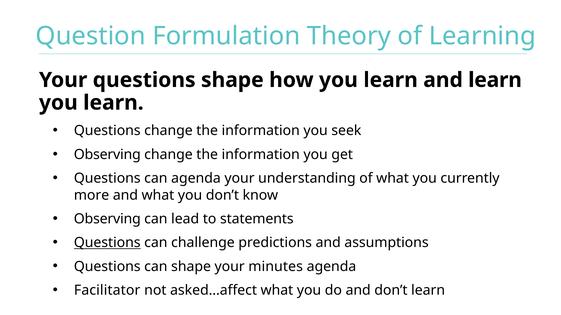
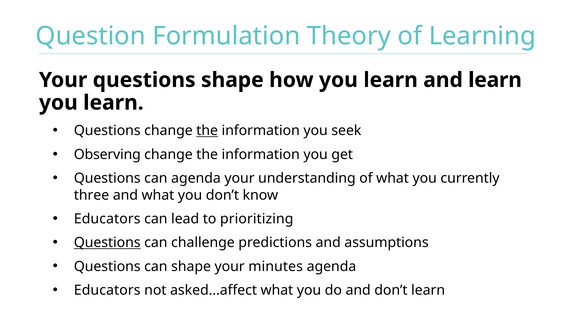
the at (207, 131) underline: none -> present
more: more -> three
Observing at (107, 219): Observing -> Educators
statements: statements -> prioritizing
Facilitator at (107, 291): Facilitator -> Educators
